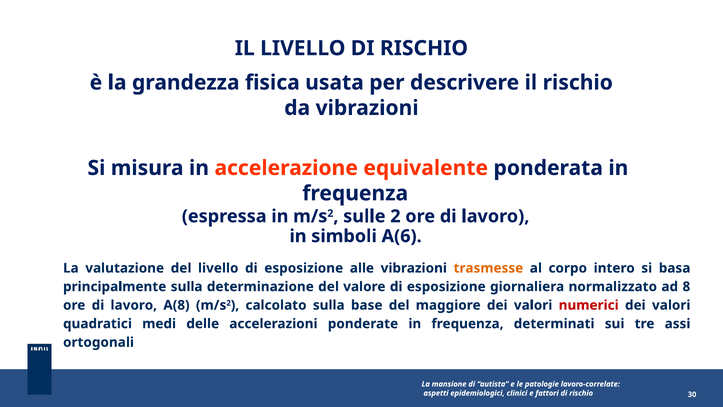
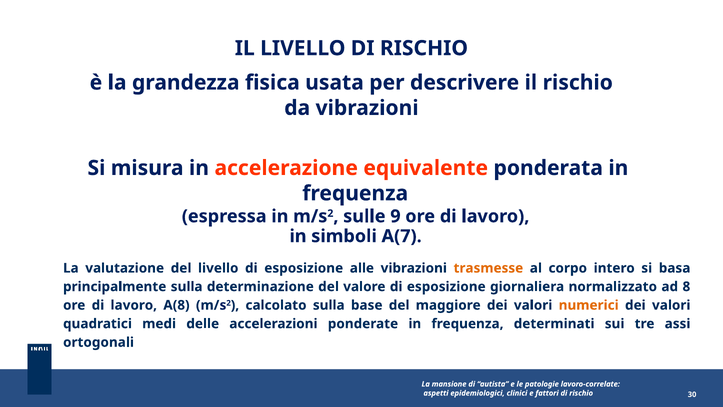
sulle 2: 2 -> 9
A(6: A(6 -> A(7
numerici colour: red -> orange
